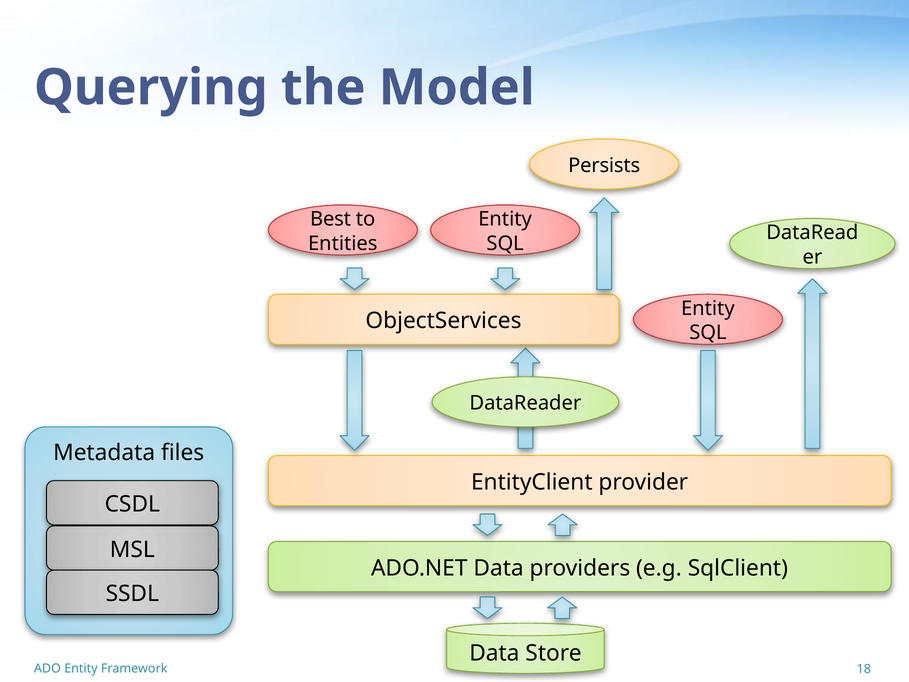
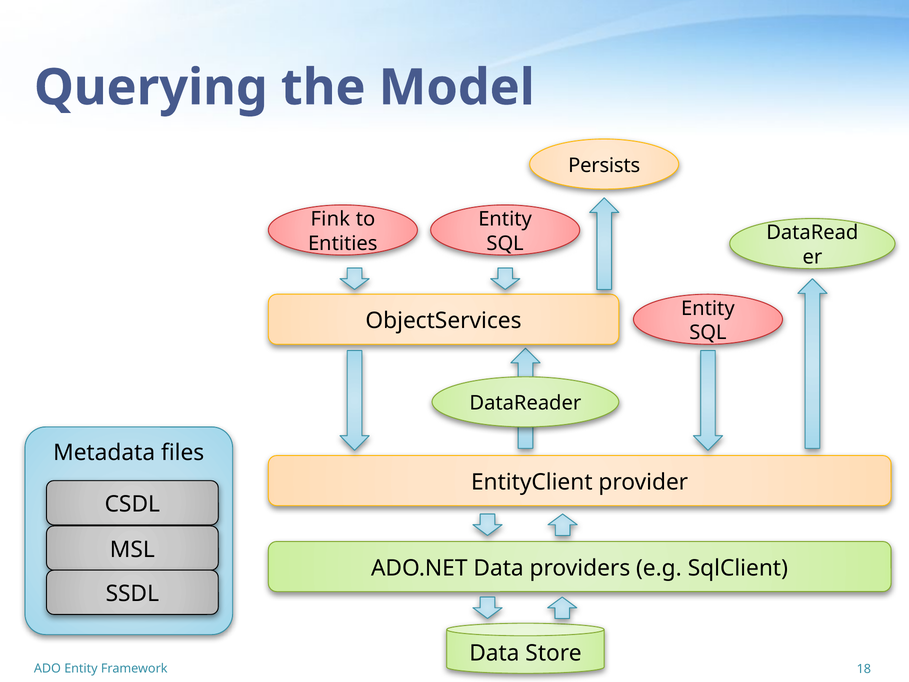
Best: Best -> Fink
